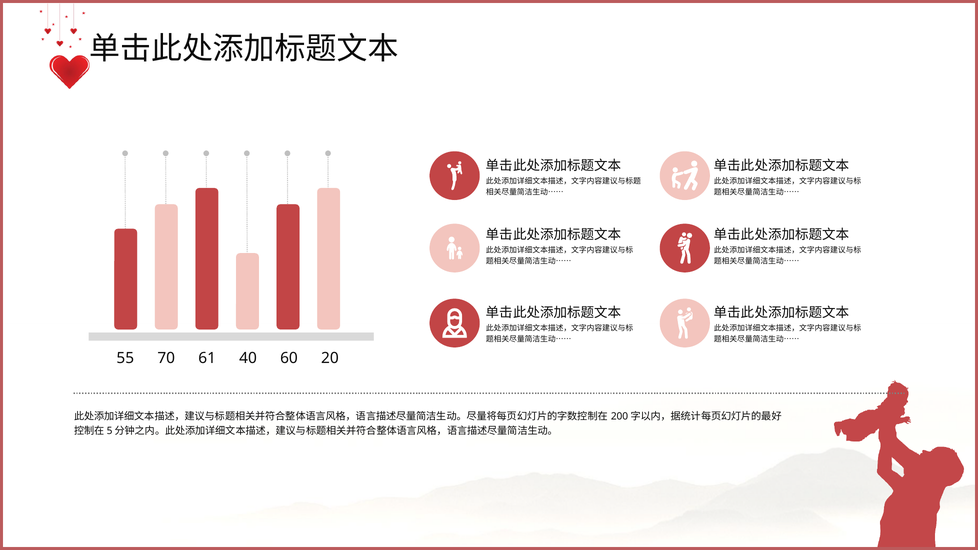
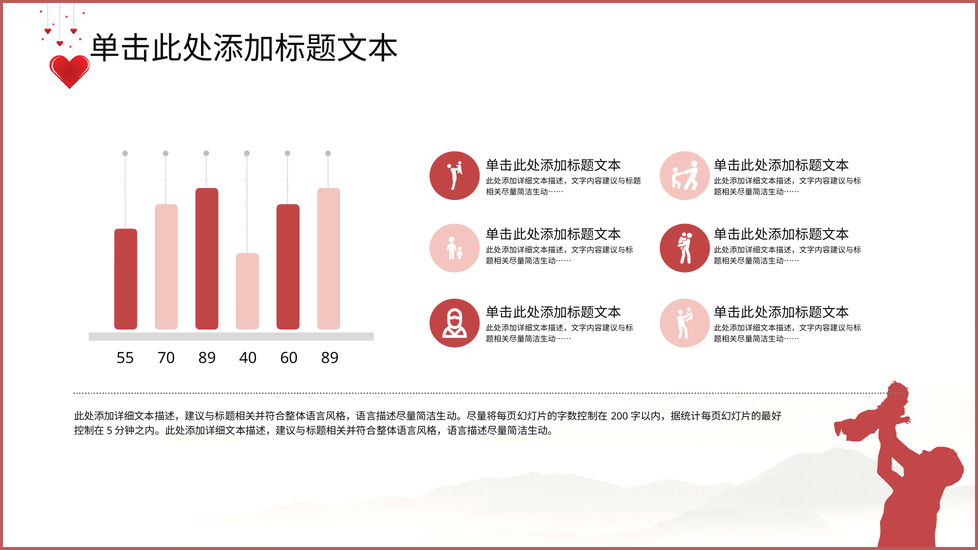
70 61: 61 -> 89
60 20: 20 -> 89
